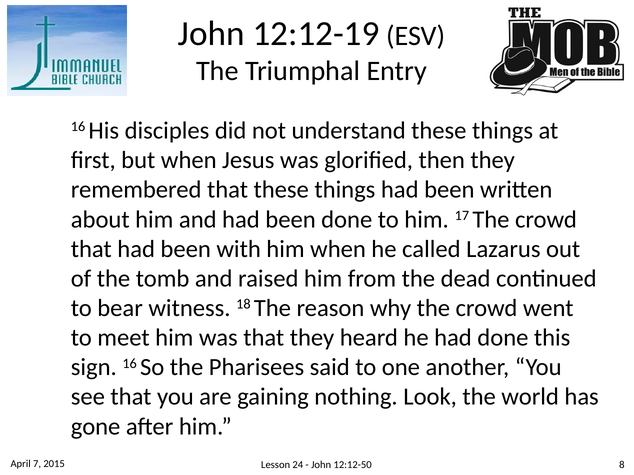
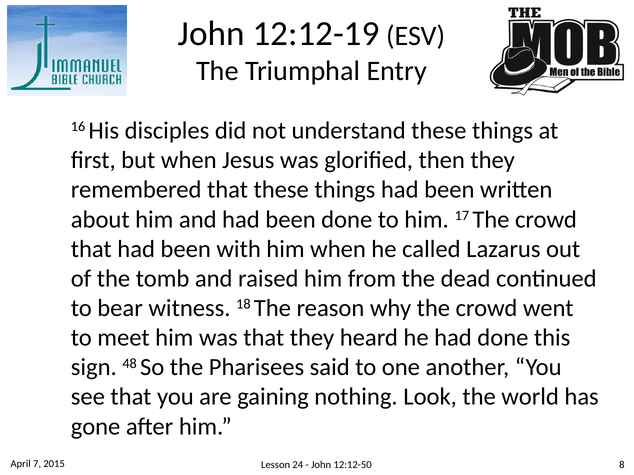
sign 16: 16 -> 48
